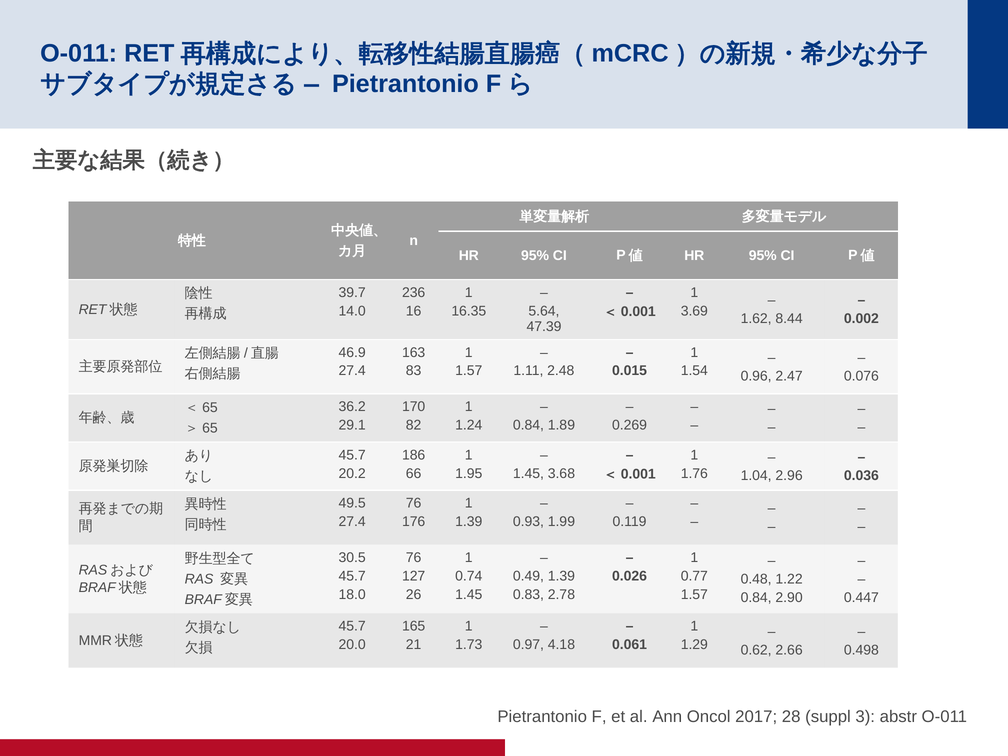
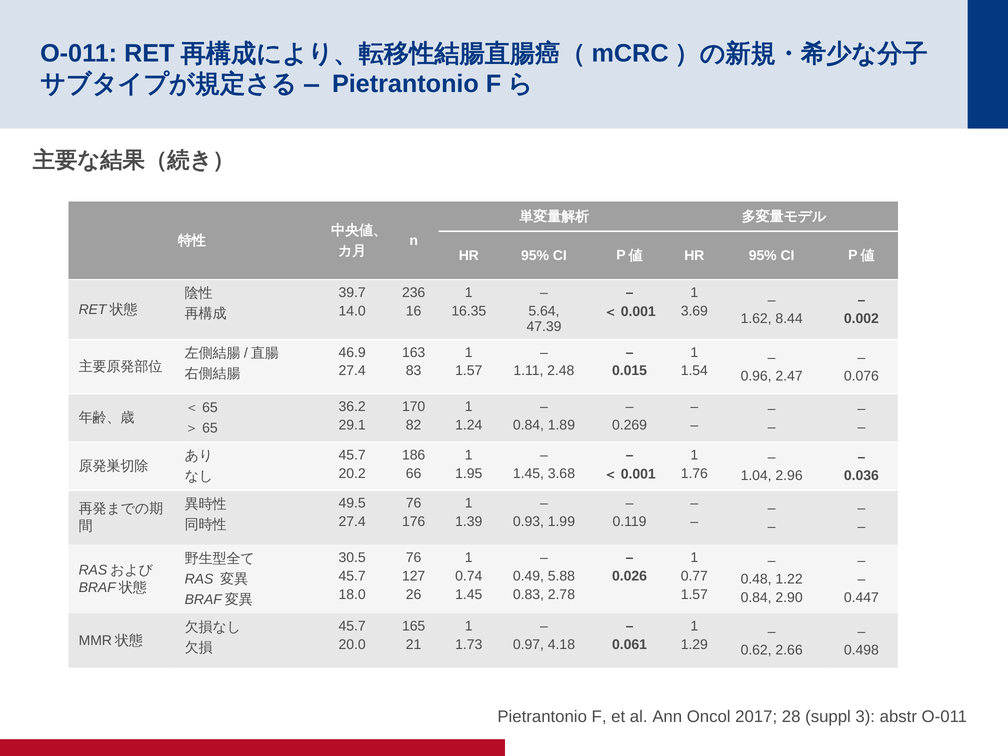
0.49 1.39: 1.39 -> 5.88
